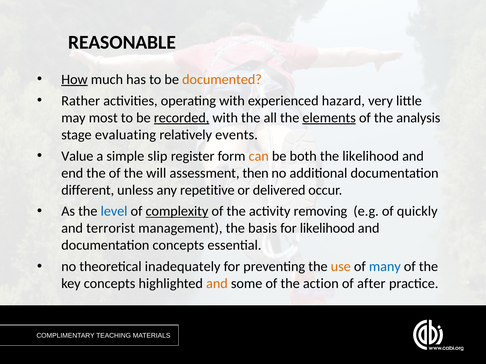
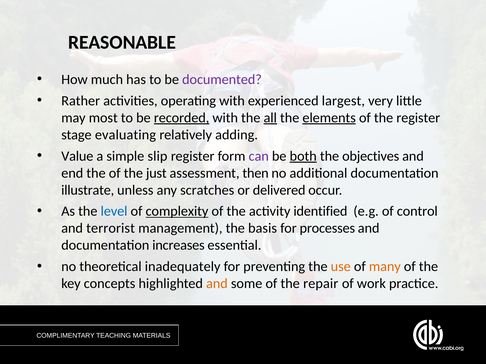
How underline: present -> none
documented colour: orange -> purple
hazard: hazard -> largest
all underline: none -> present
the analysis: analysis -> register
events: events -> adding
can colour: orange -> purple
both underline: none -> present
the likelihood: likelihood -> objectives
will: will -> just
different: different -> illustrate
repetitive: repetitive -> scratches
removing: removing -> identified
quickly: quickly -> control
for likelihood: likelihood -> processes
documentation concepts: concepts -> increases
many colour: blue -> orange
action: action -> repair
after: after -> work
